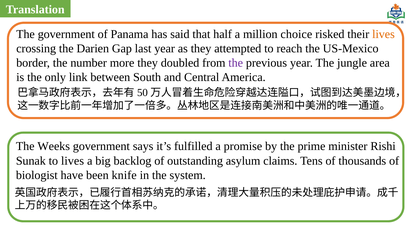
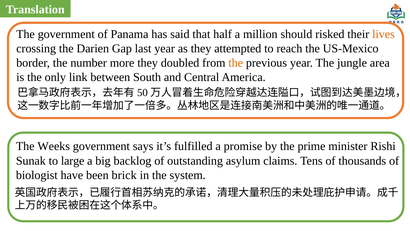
choice: choice -> should
the at (236, 63) colour: purple -> orange
to lives: lives -> large
knife: knife -> brick
